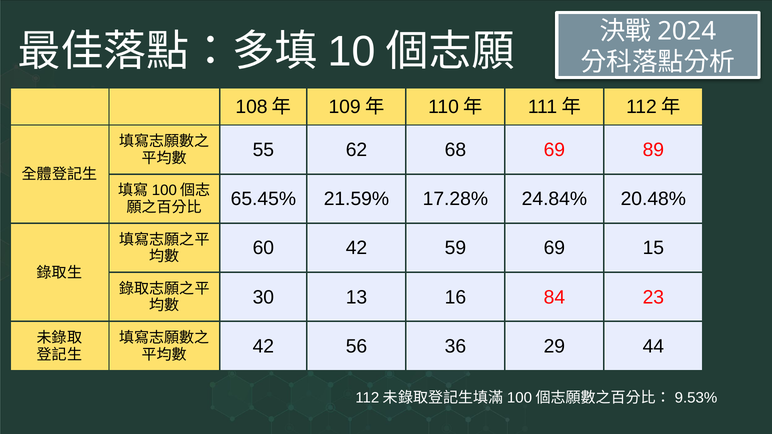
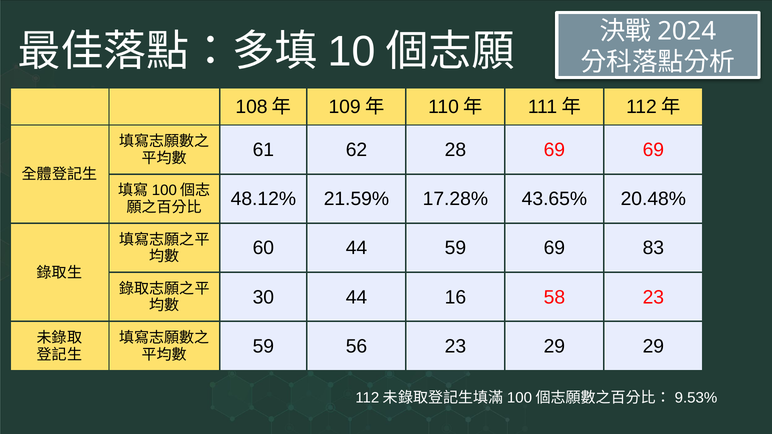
55: 55 -> 61
68: 68 -> 28
69 89: 89 -> 69
65.45%: 65.45% -> 48.12%
24.84%: 24.84% -> 43.65%
60 42: 42 -> 44
15: 15 -> 83
30 13: 13 -> 44
84: 84 -> 58
42 at (263, 347): 42 -> 59
56 36: 36 -> 23
29 44: 44 -> 29
